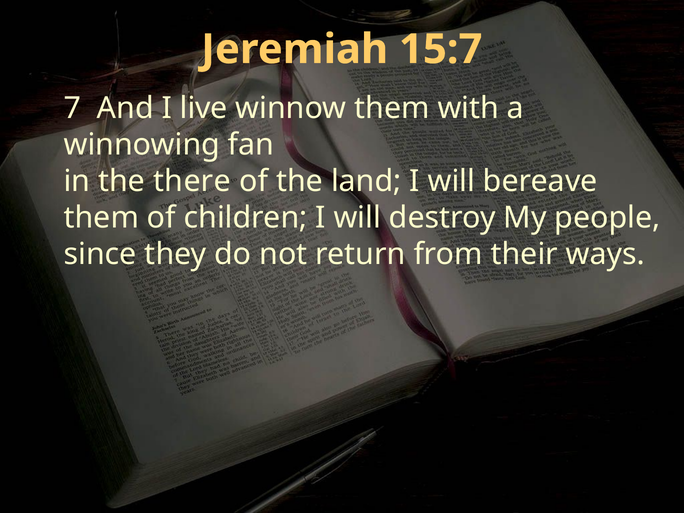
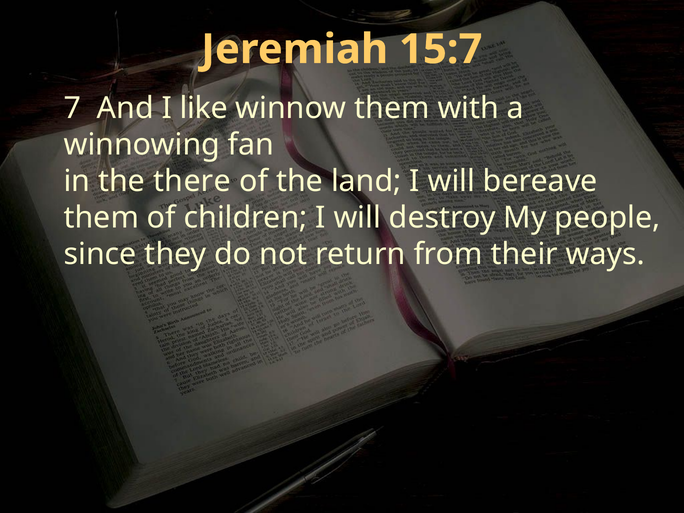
live: live -> like
